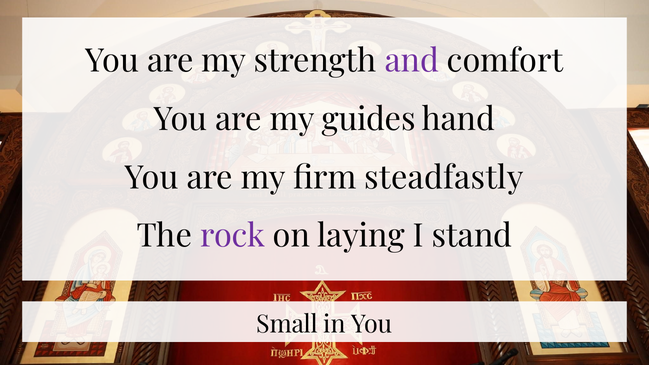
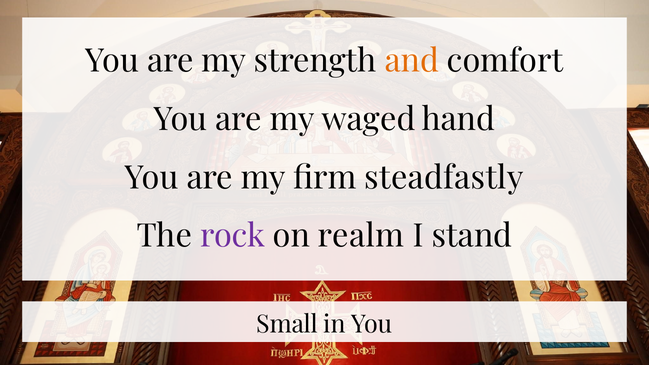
and colour: purple -> orange
guides: guides -> waged
laying: laying -> realm
